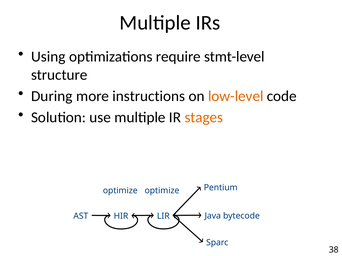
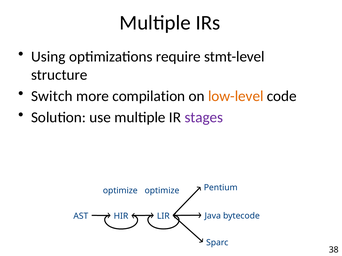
During: During -> Switch
instructions: instructions -> compilation
stages colour: orange -> purple
